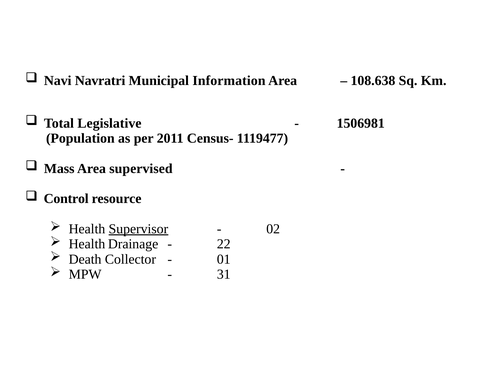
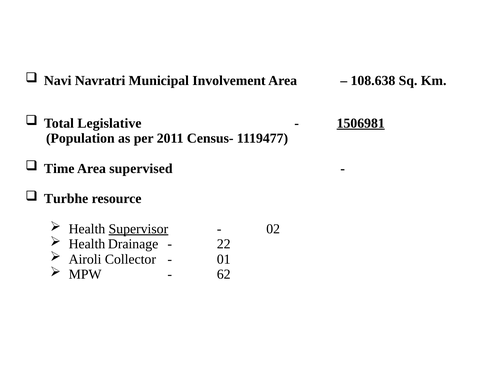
Information: Information -> Involvement
1506981 underline: none -> present
Mass: Mass -> Time
Control: Control -> Turbhe
Death: Death -> Airoli
31: 31 -> 62
